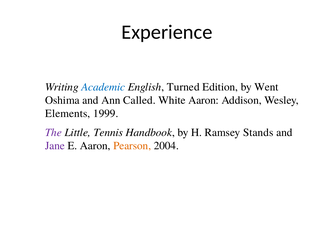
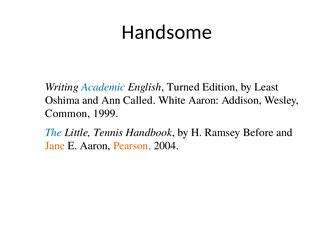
Experience: Experience -> Handsome
Went: Went -> Least
Elements: Elements -> Common
The colour: purple -> blue
Stands: Stands -> Before
Jane colour: purple -> orange
